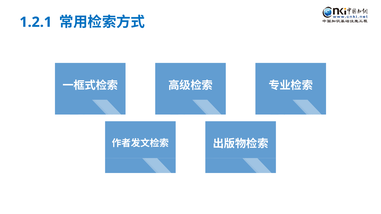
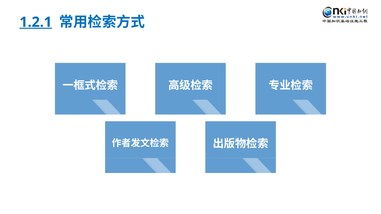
1.2.1 underline: none -> present
